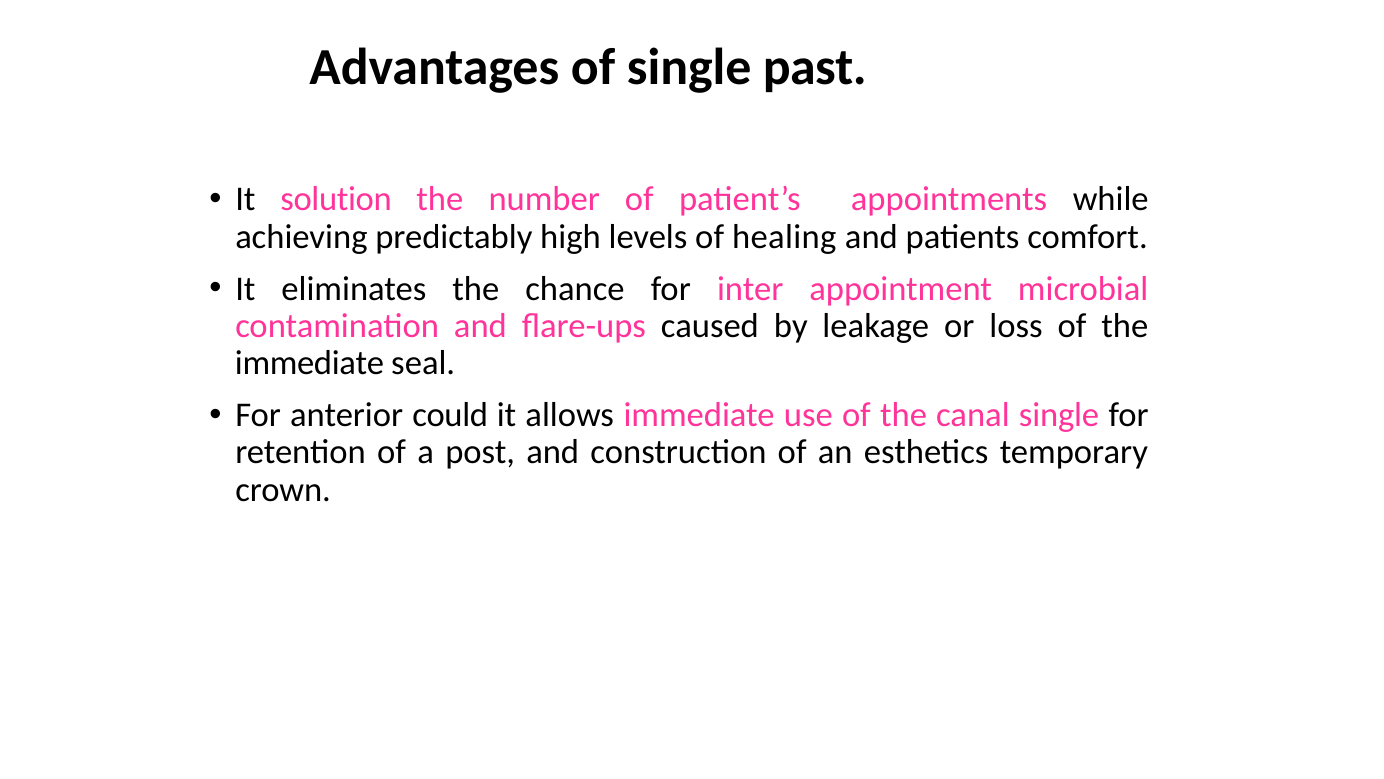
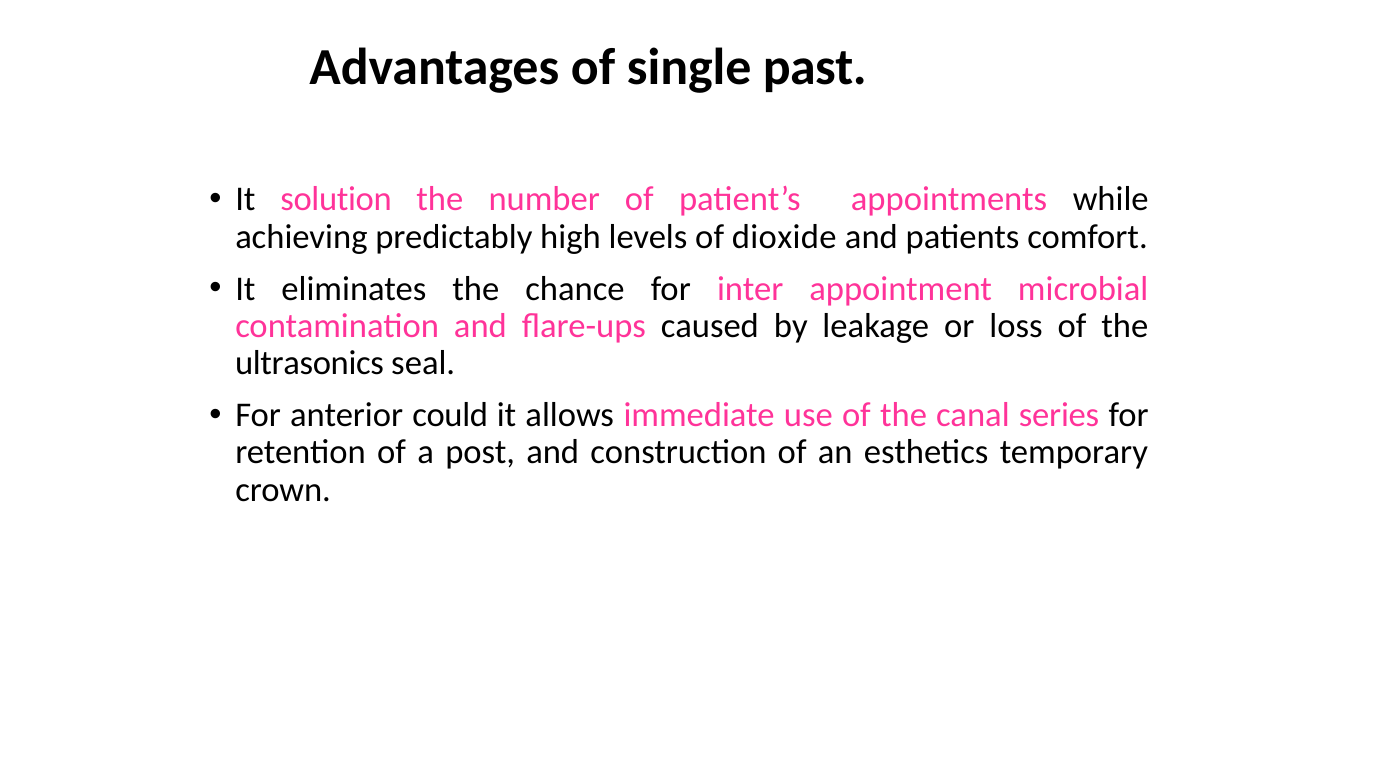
healing: healing -> dioxide
immediate at (310, 363): immediate -> ultrasonics
canal single: single -> series
